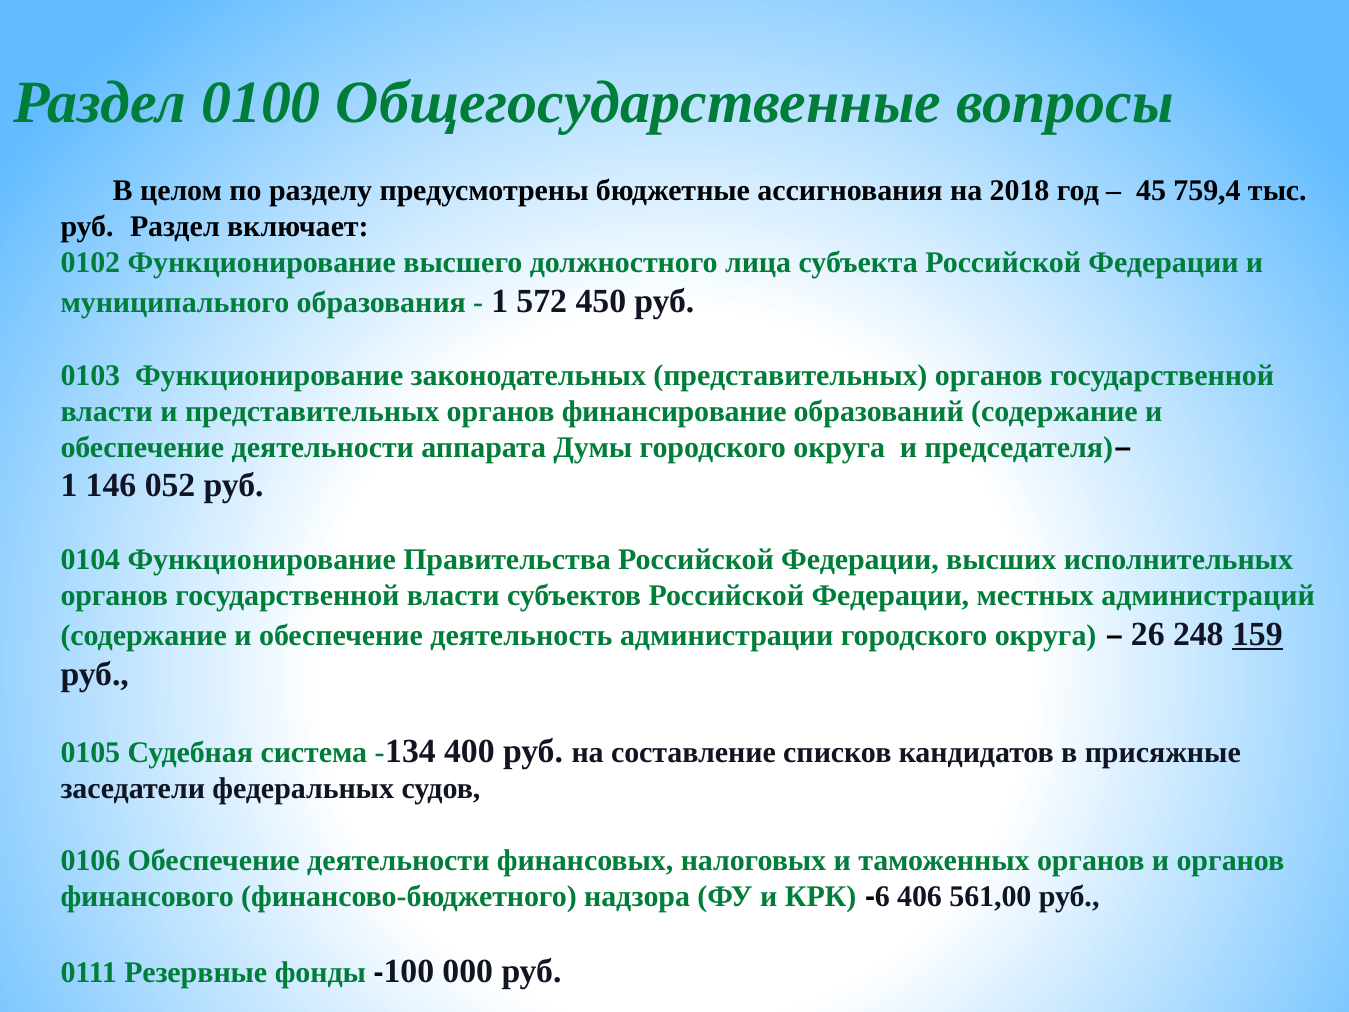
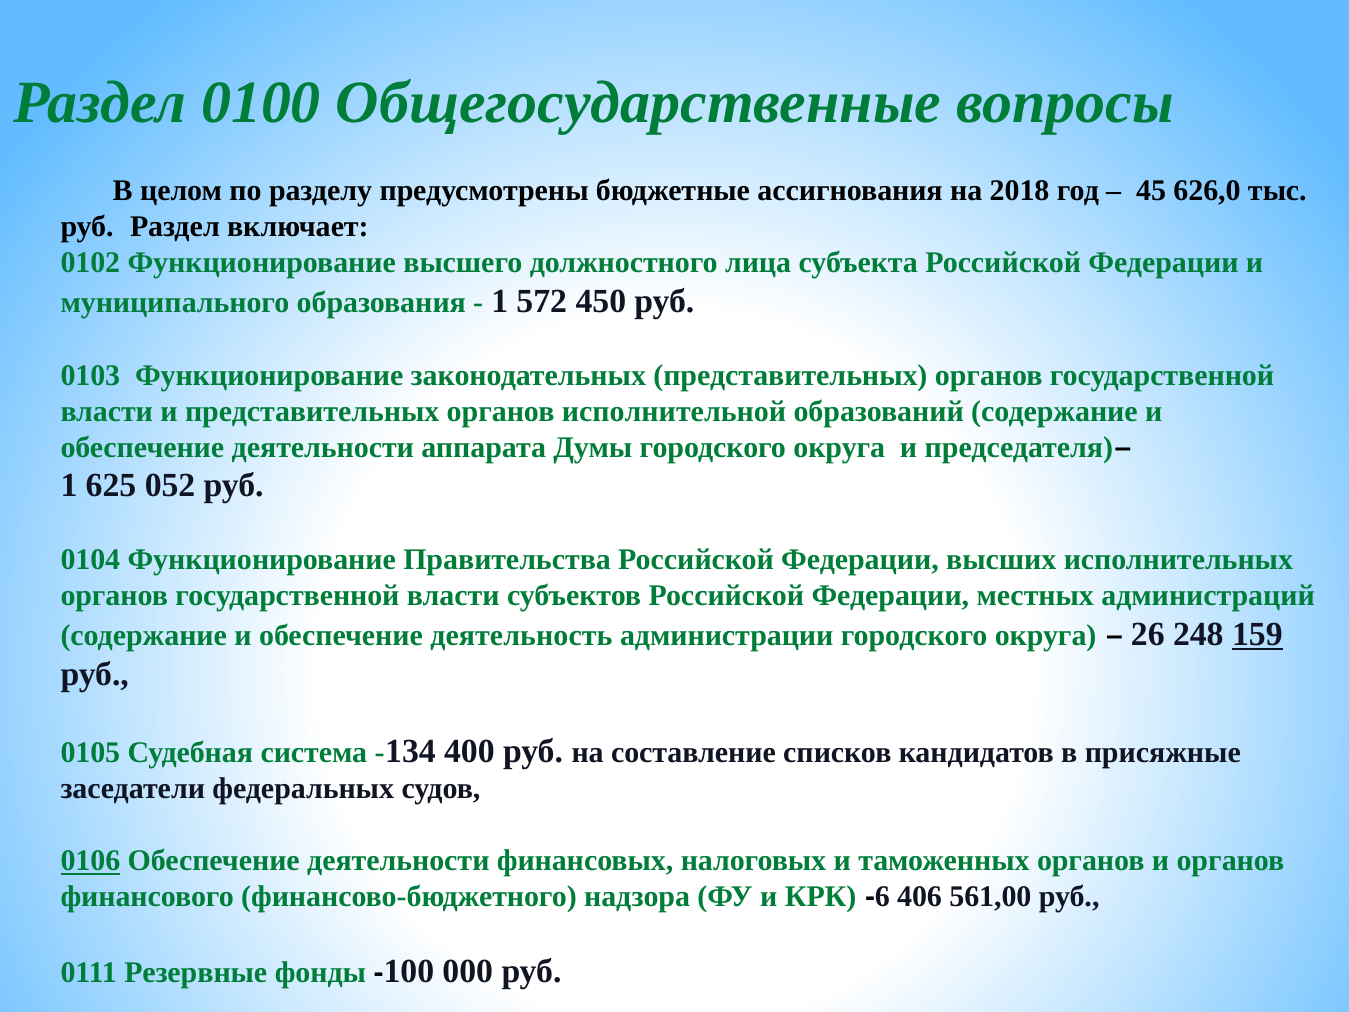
759,4: 759,4 -> 626,0
финансирование: финансирование -> исполнительной
146: 146 -> 625
0106 underline: none -> present
